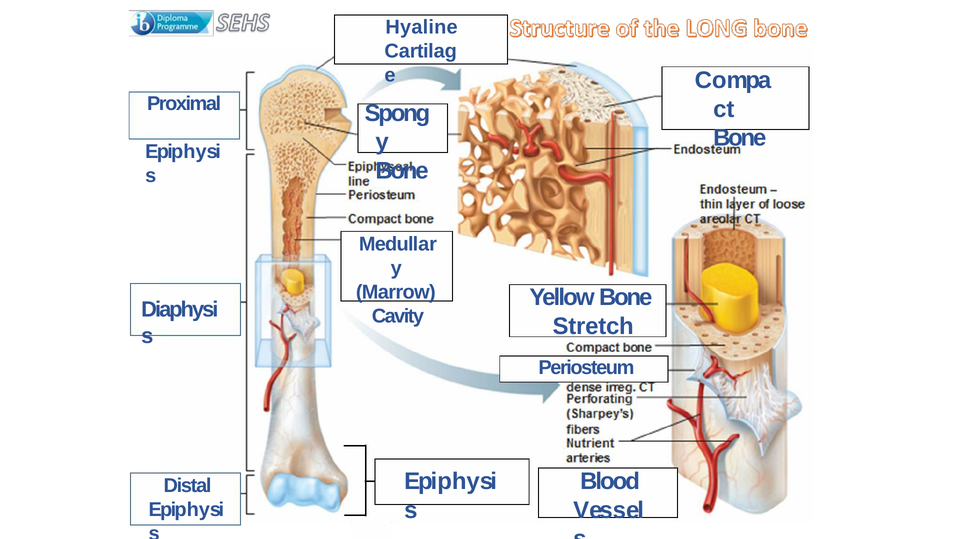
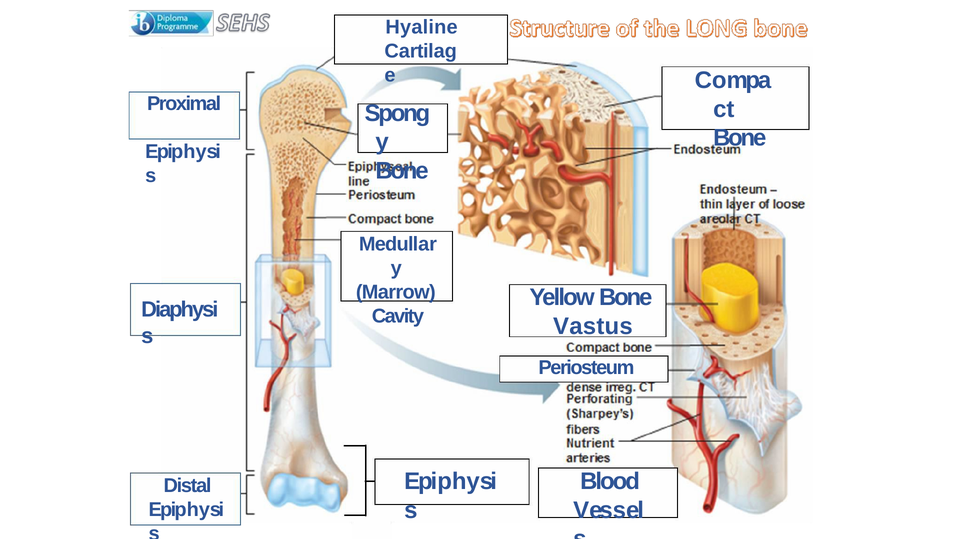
Stretch: Stretch -> Vastus
